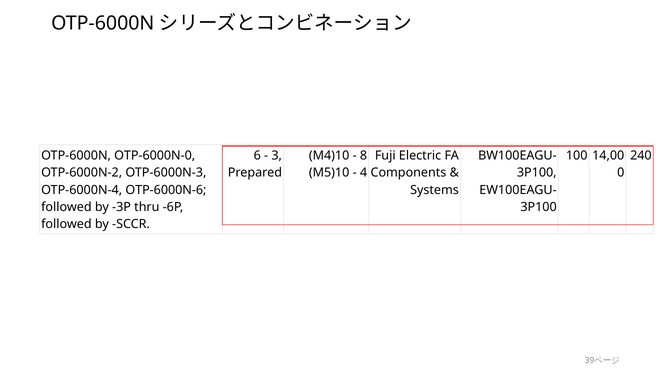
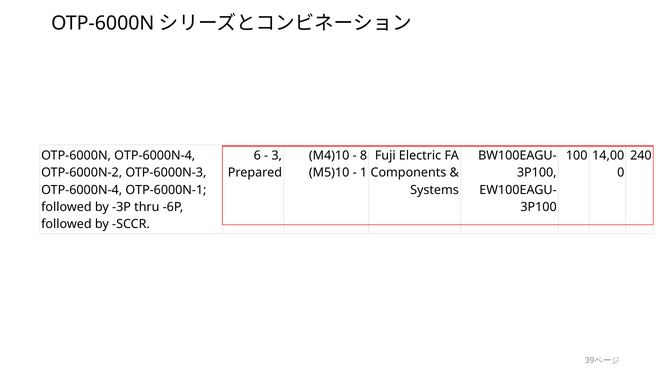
OTP-6000N OTP-6000N-0: OTP-6000N-0 -> OTP-6000N-4
4: 4 -> 1
OTP-6000N-6: OTP-6000N-6 -> OTP-6000N-1
